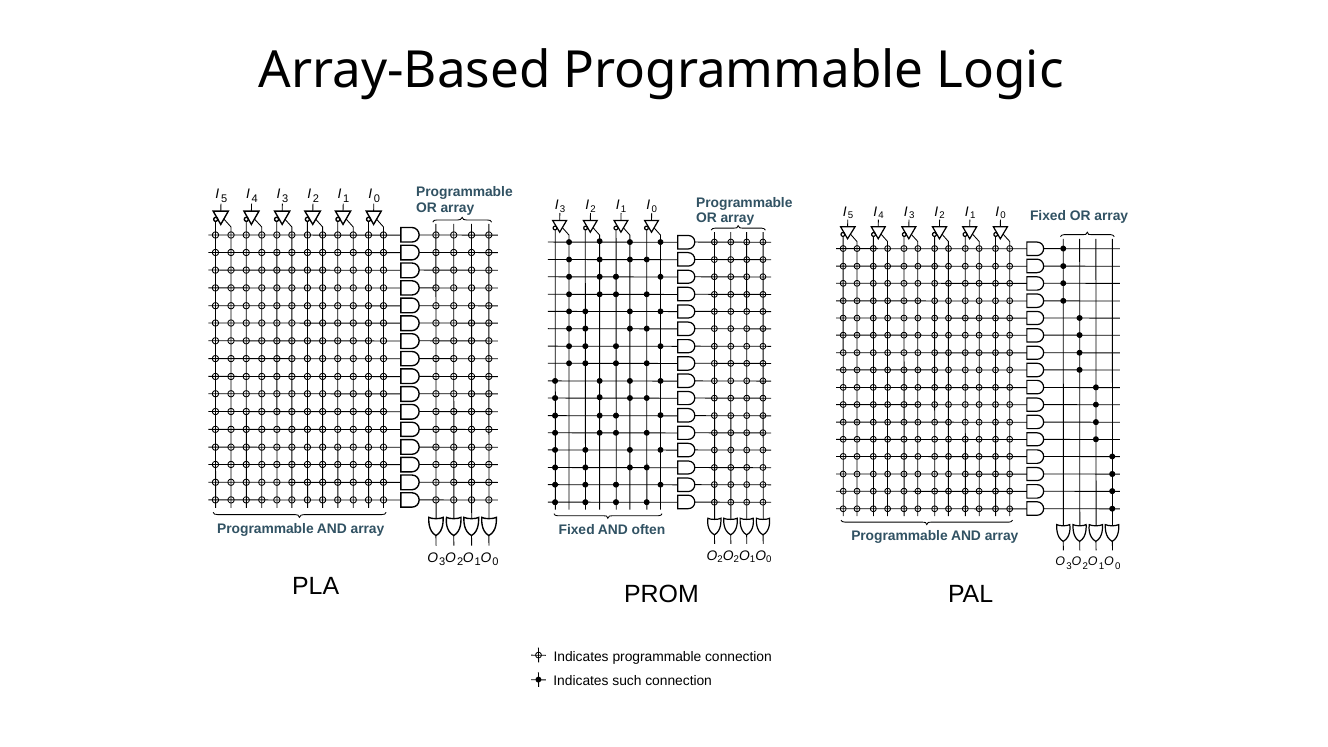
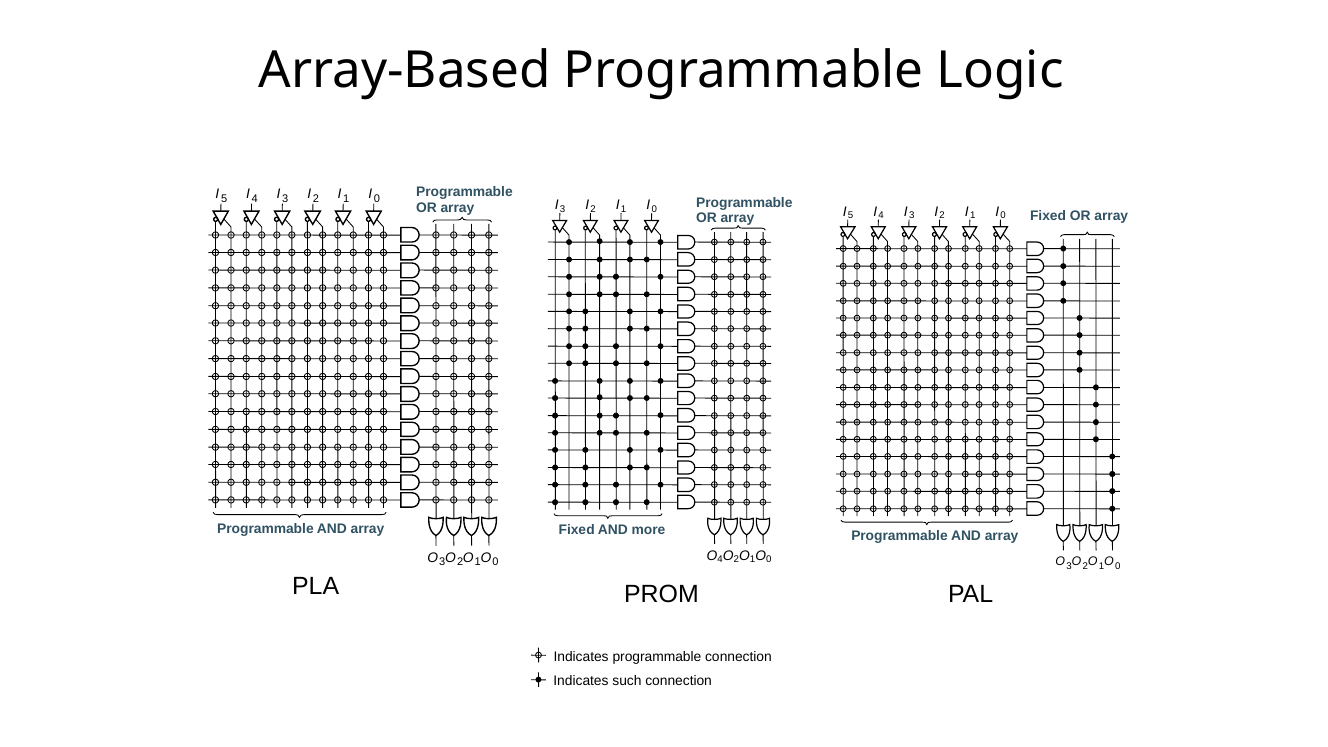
often: often -> more
2 at (720, 559): 2 -> 4
